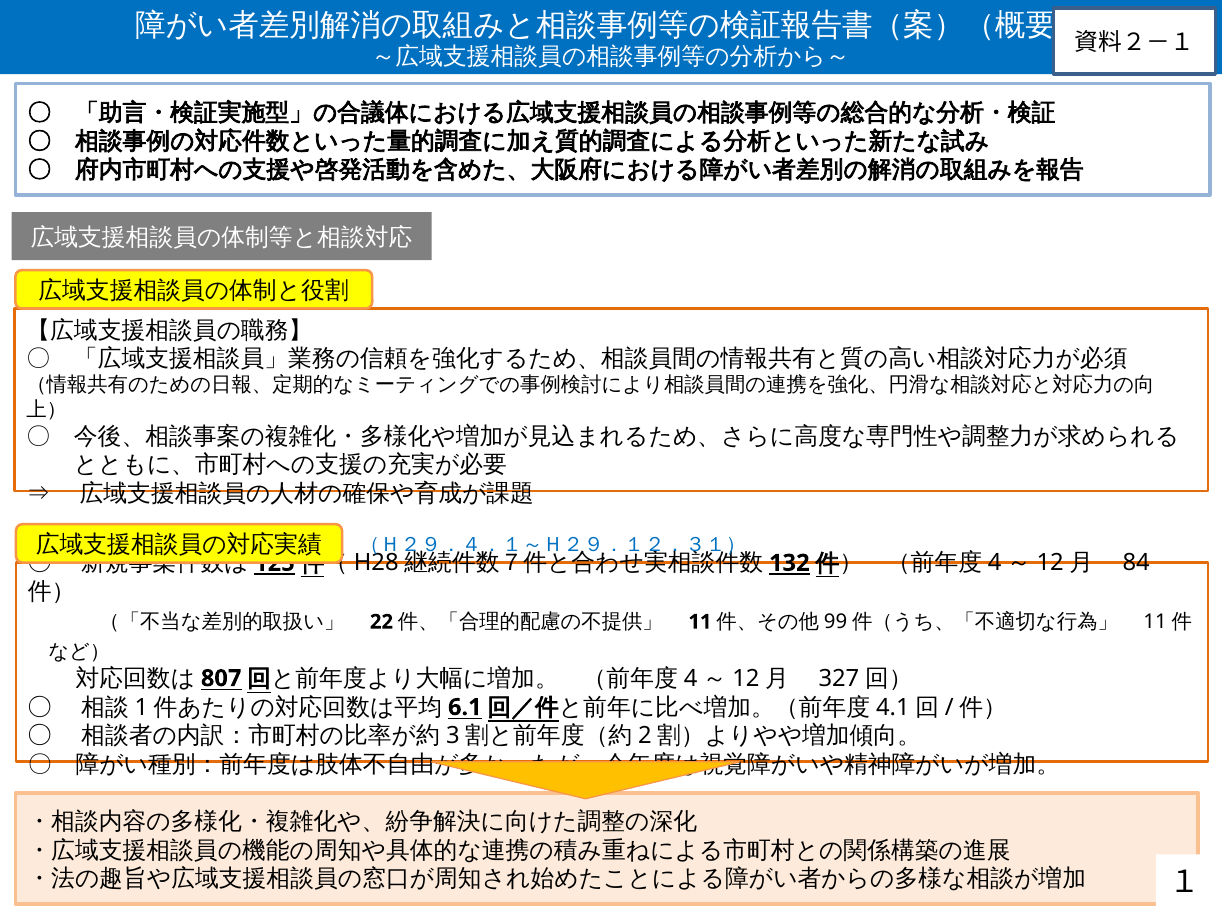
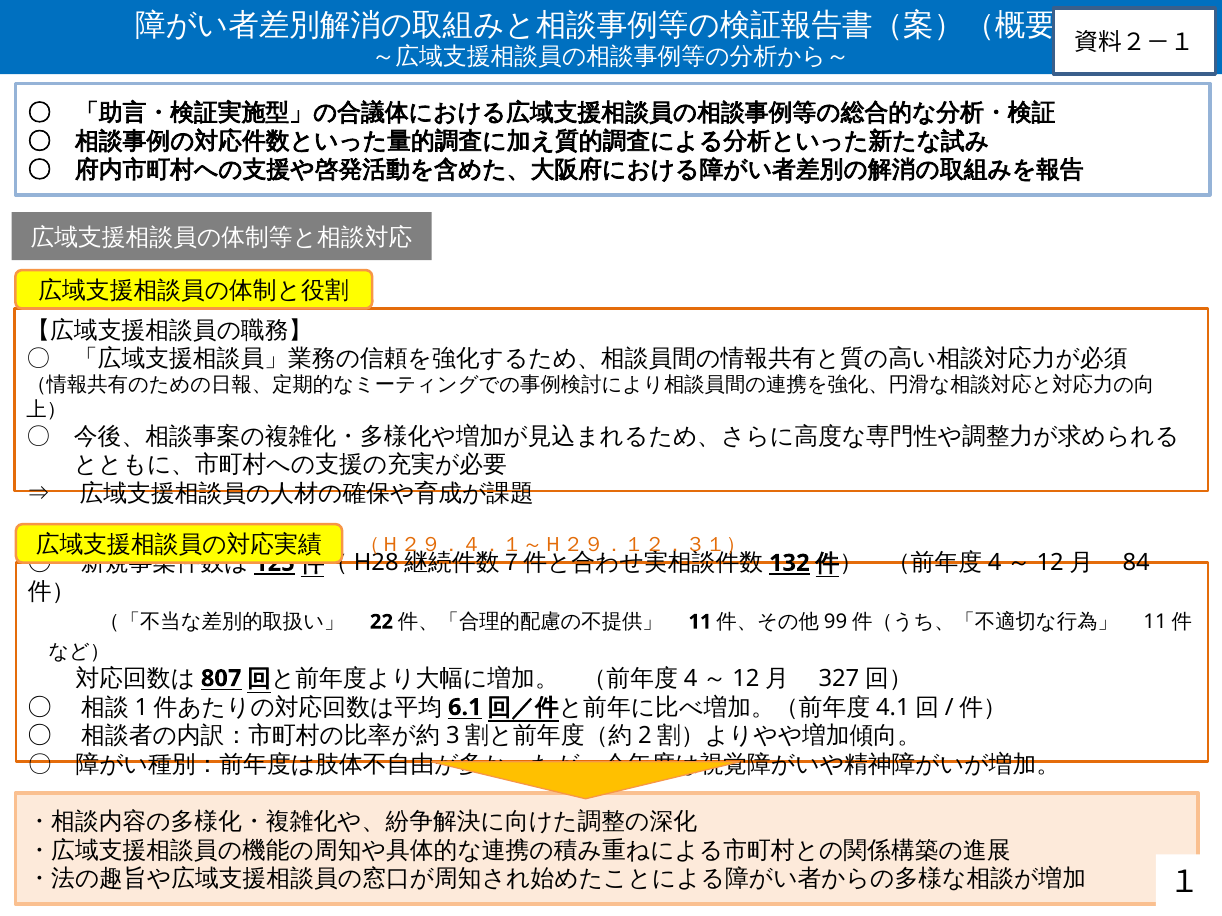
（Ｈ２９．４．１～Ｈ２９．１２．３１） colour: blue -> orange
